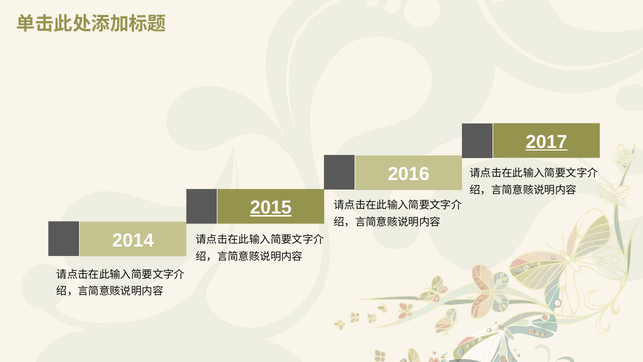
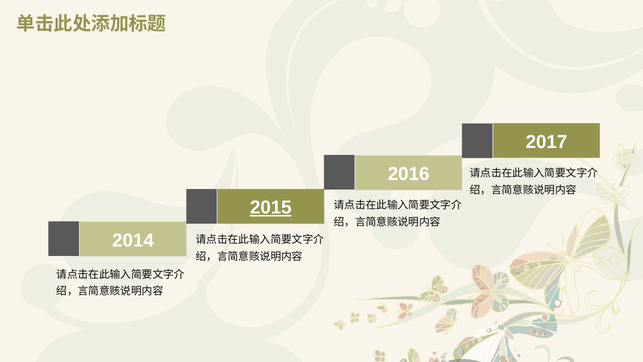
2017 underline: present -> none
